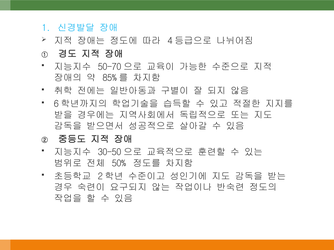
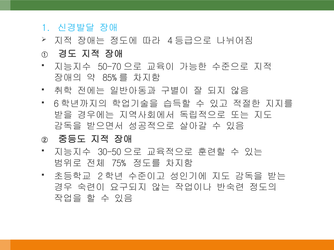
50%: 50% -> 75%
